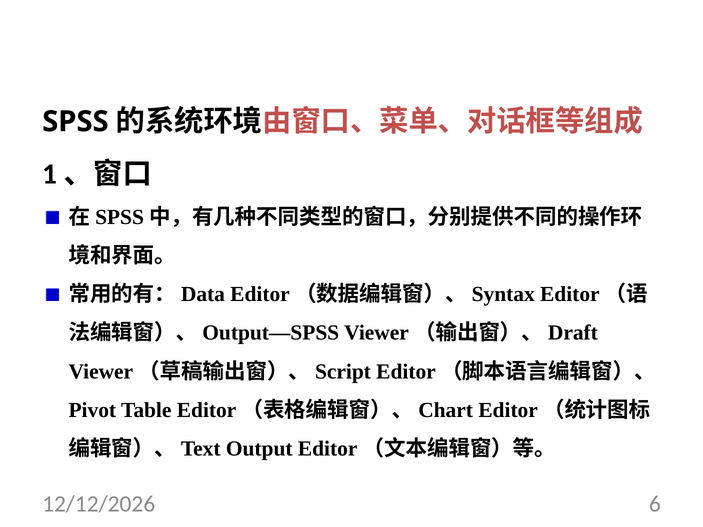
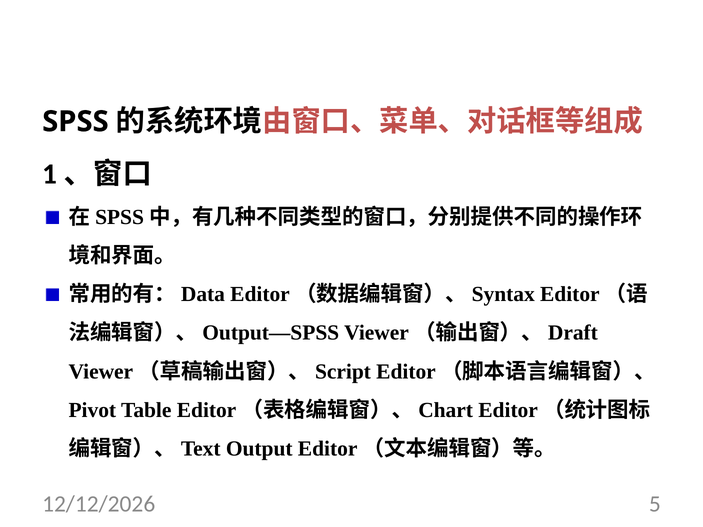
6: 6 -> 5
